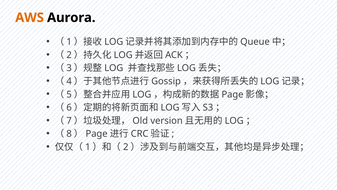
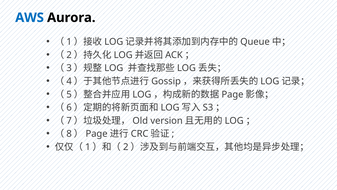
AWS colour: orange -> blue
